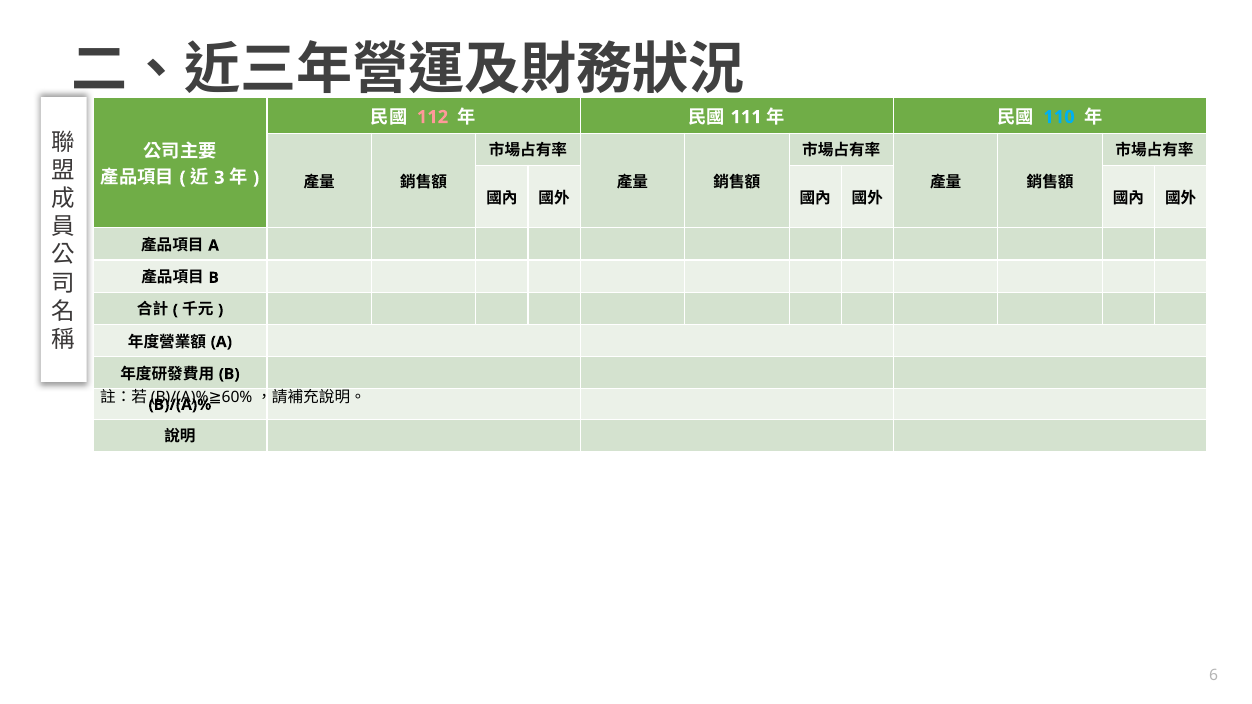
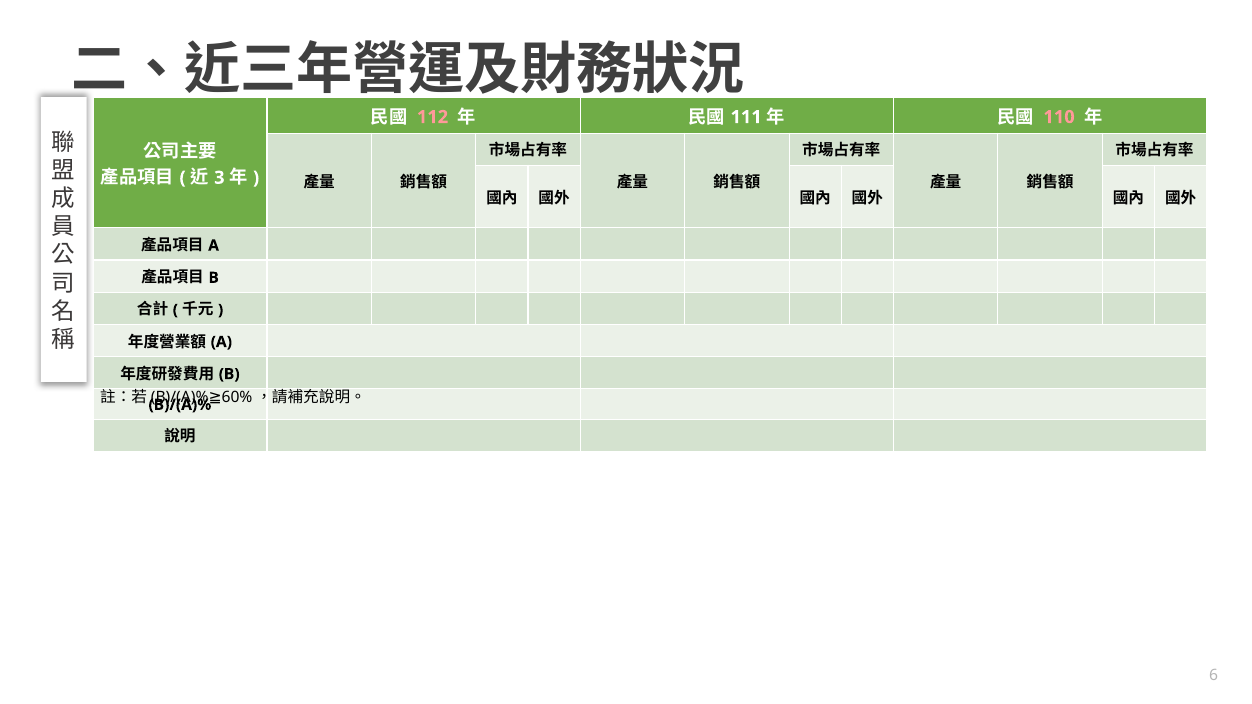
110 colour: light blue -> pink
